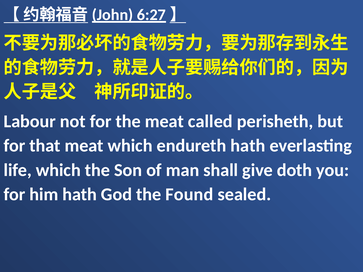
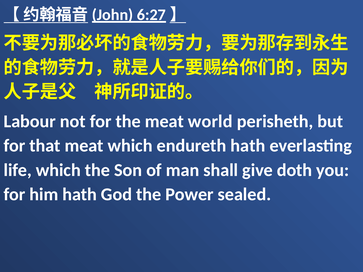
called: called -> world
Found: Found -> Power
